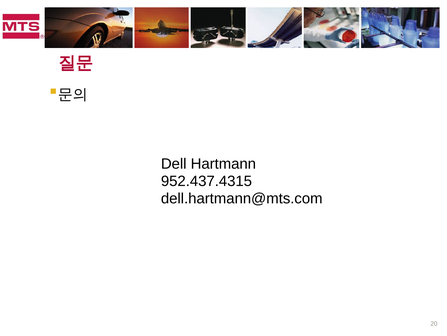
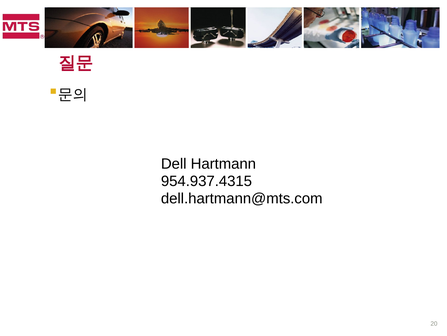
952.437.4315: 952.437.4315 -> 954.937.4315
